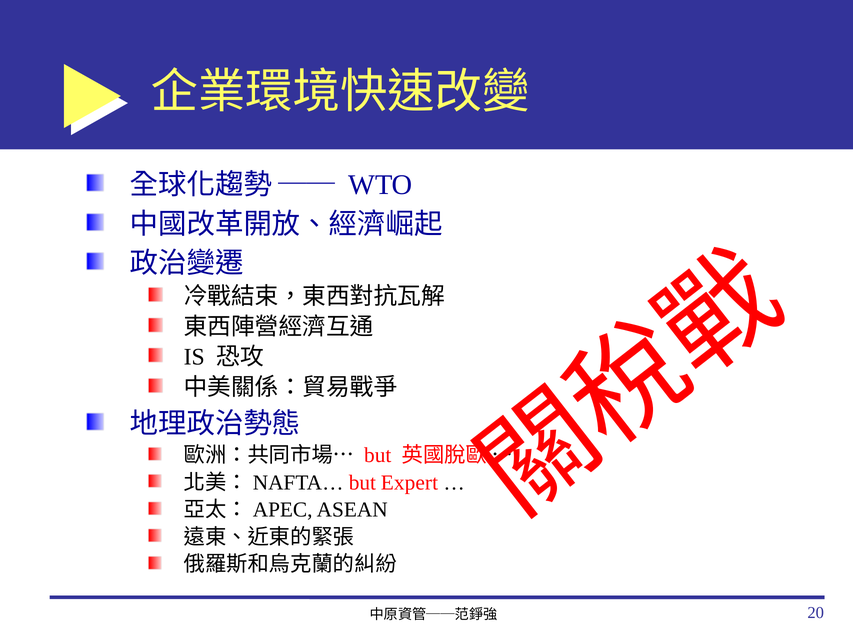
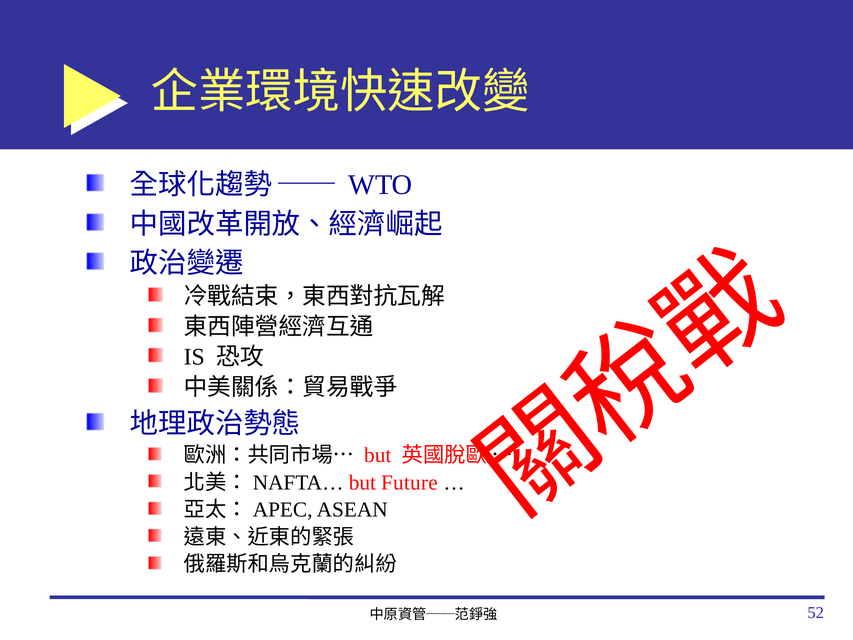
Expert: Expert -> Future
20: 20 -> 52
